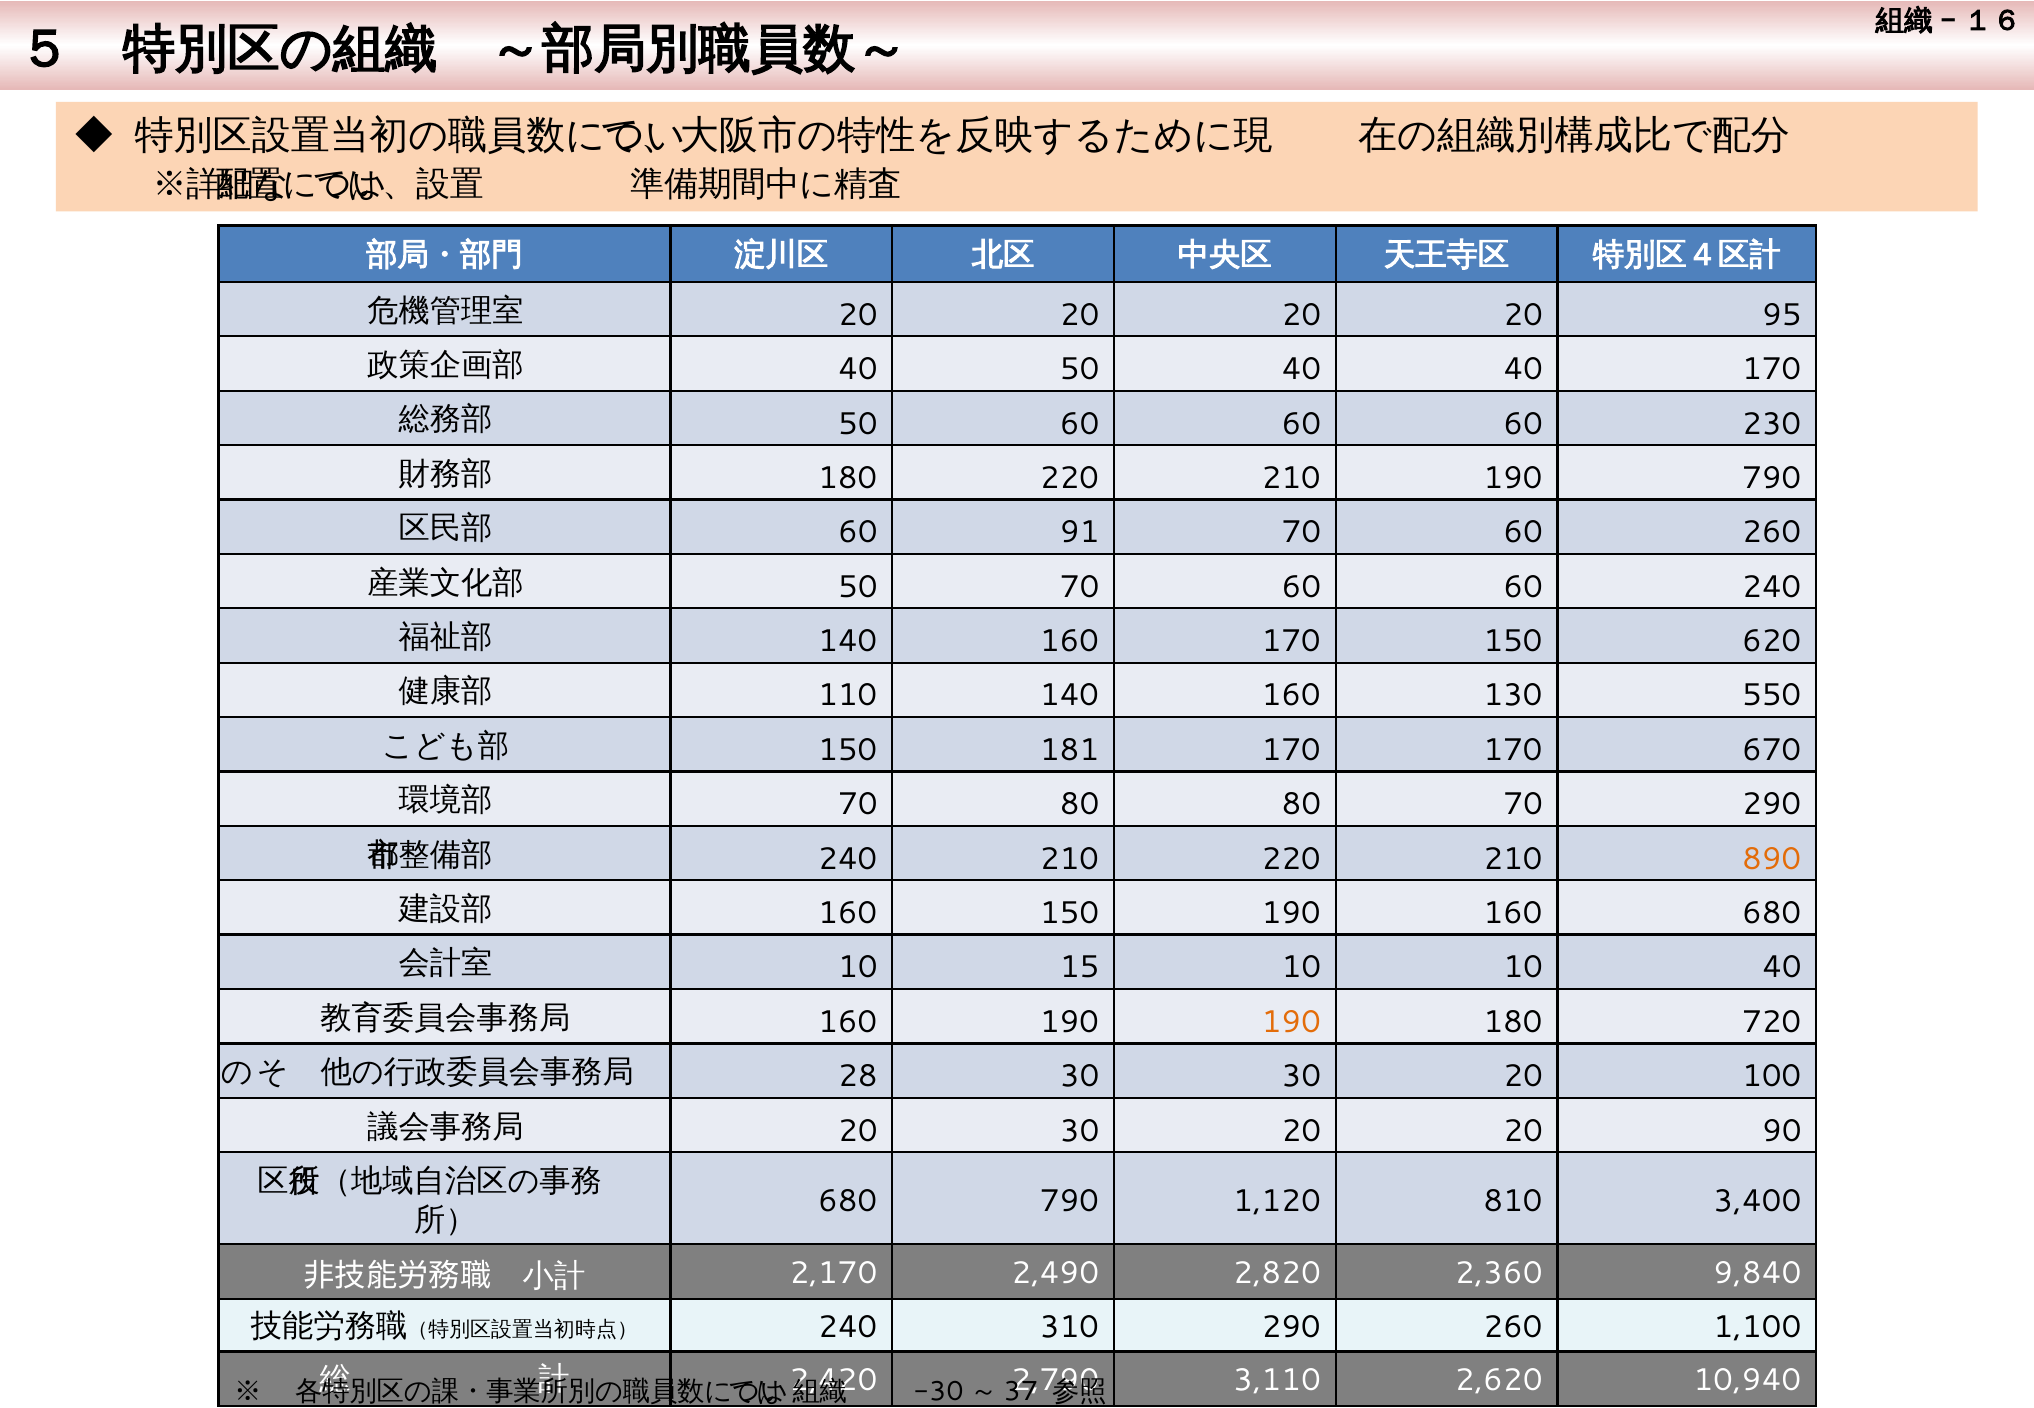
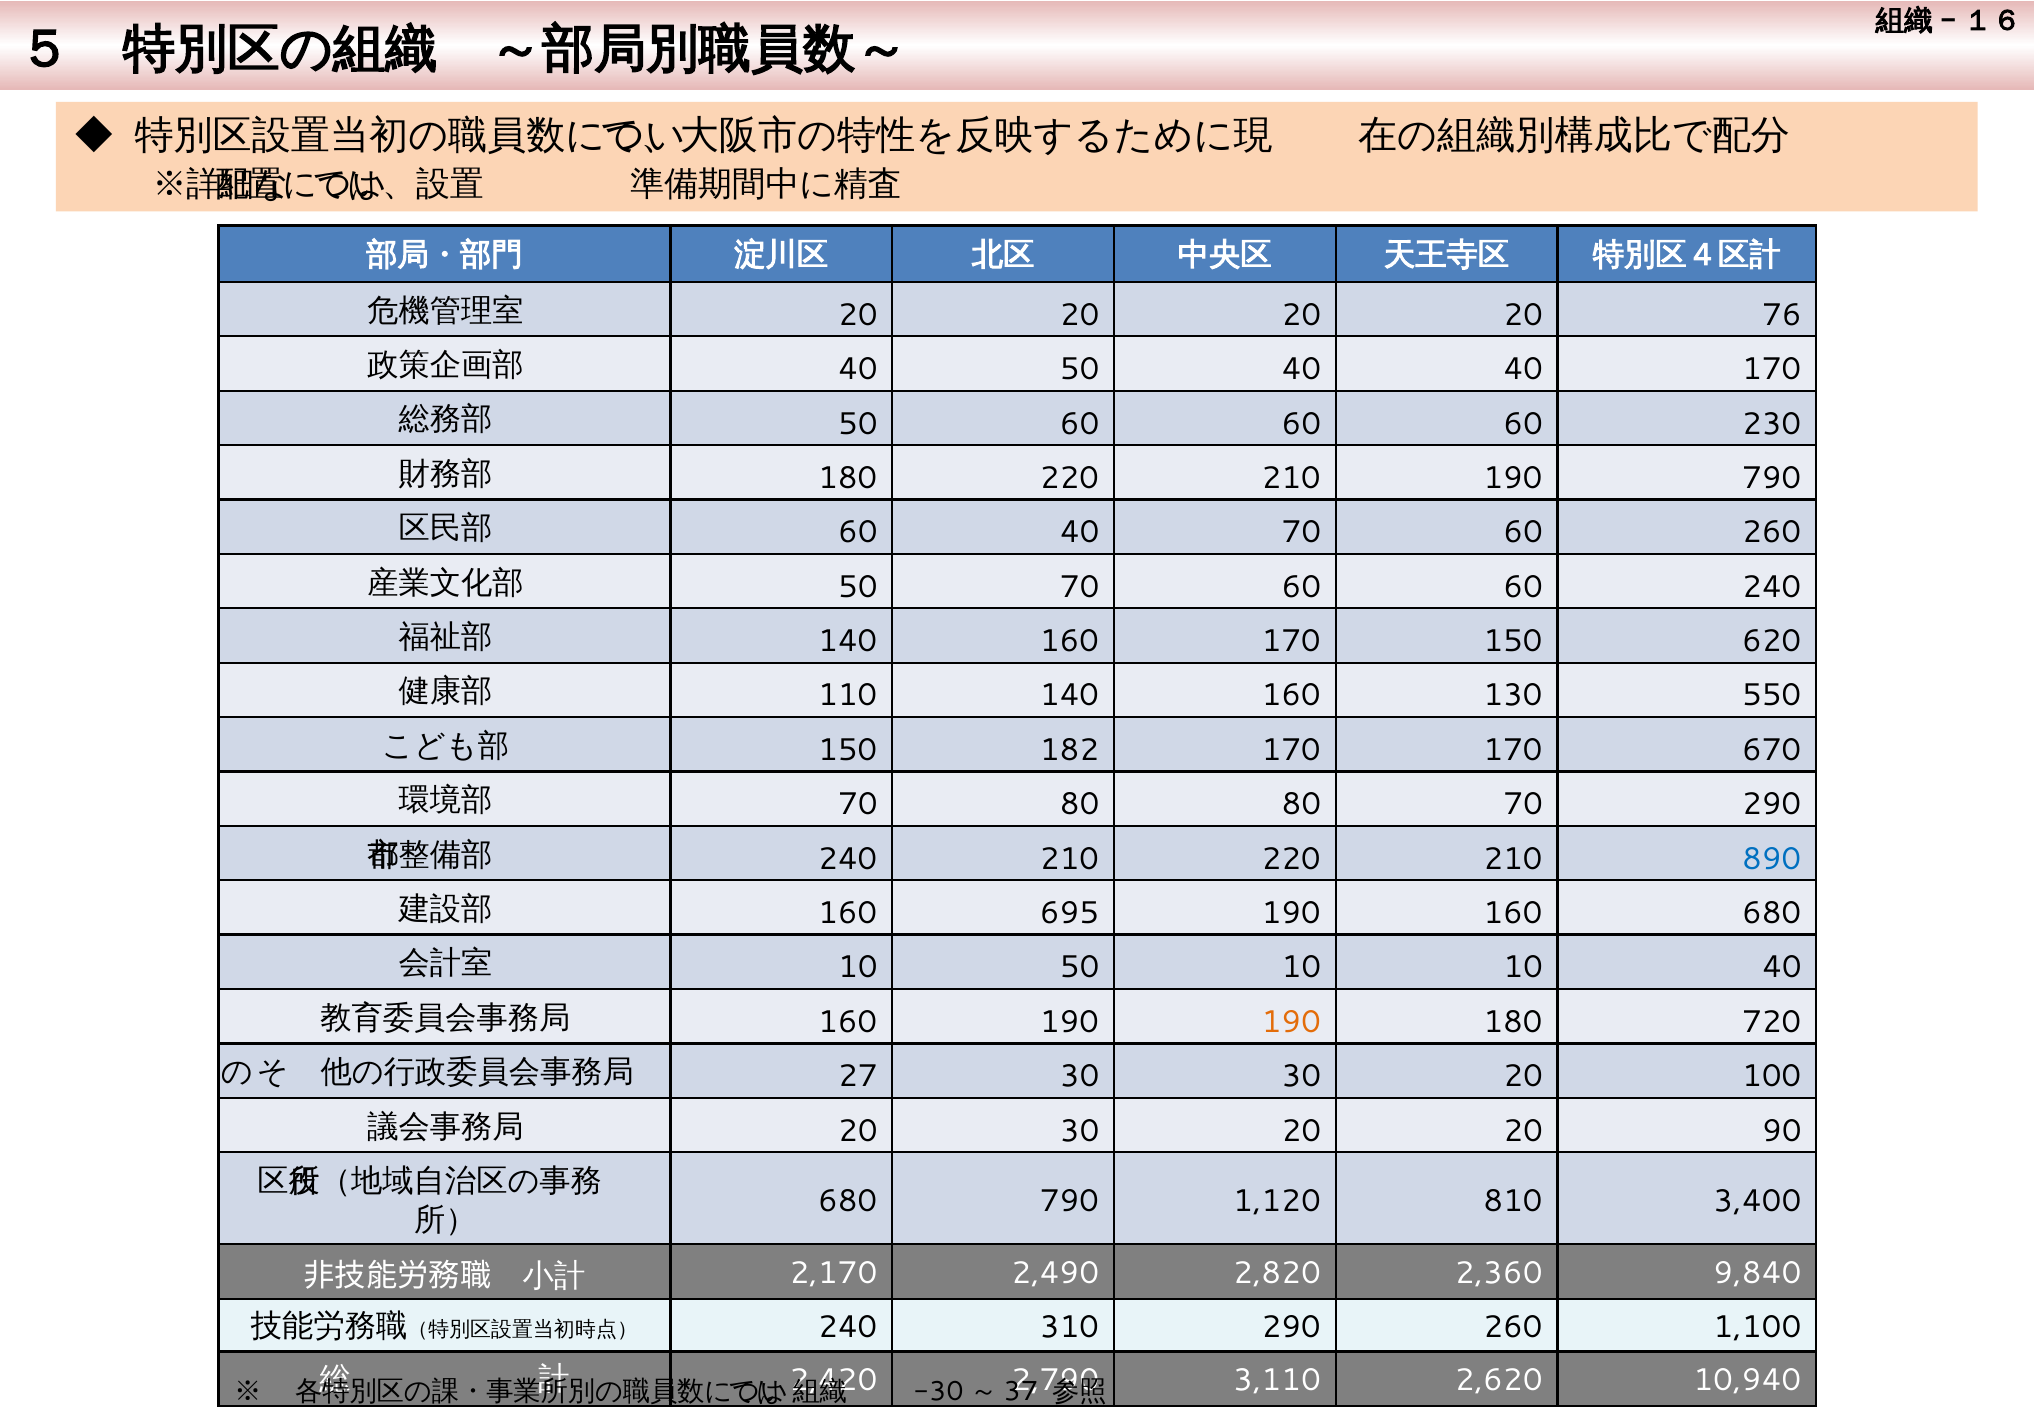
95: 95 -> 76
60 91: 91 -> 40
181: 181 -> 182
890 colour: orange -> blue
160 150: 150 -> 695
10 15: 15 -> 50
28: 28 -> 27
